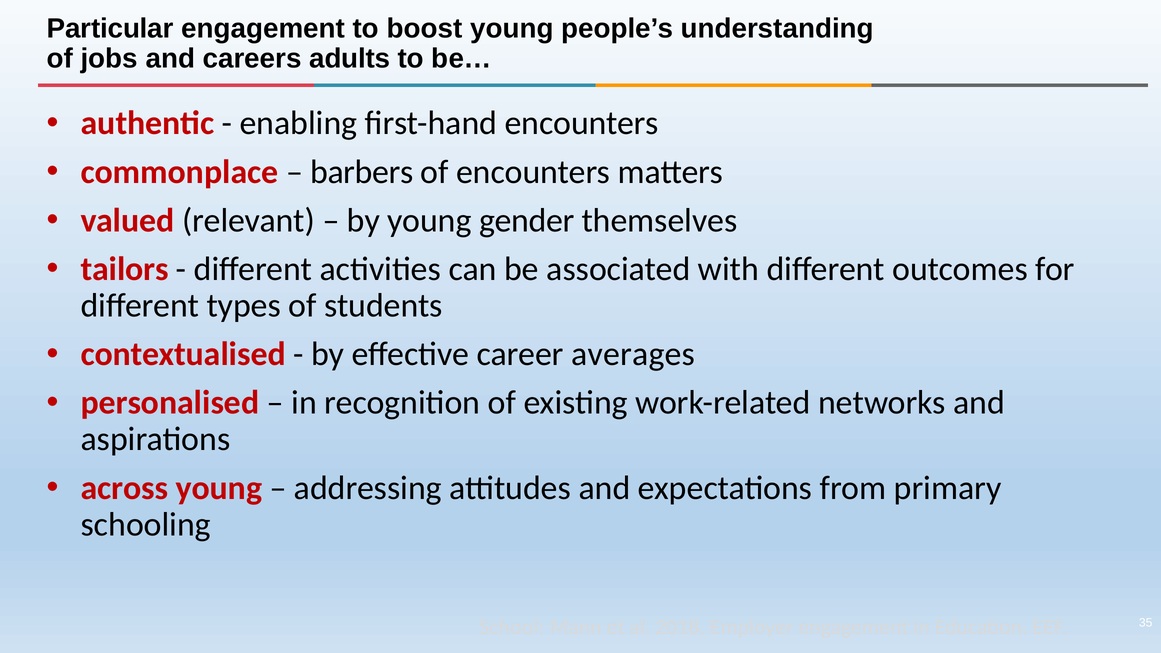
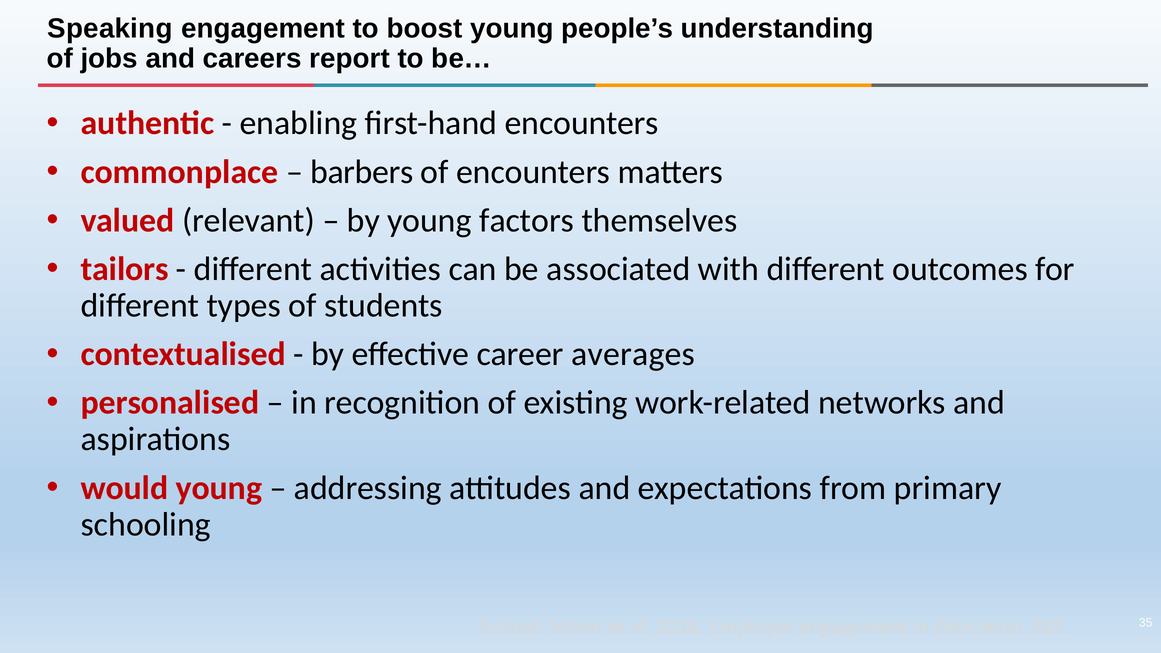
Particular: Particular -> Speaking
adults: adults -> report
gender: gender -> factors
across: across -> would
